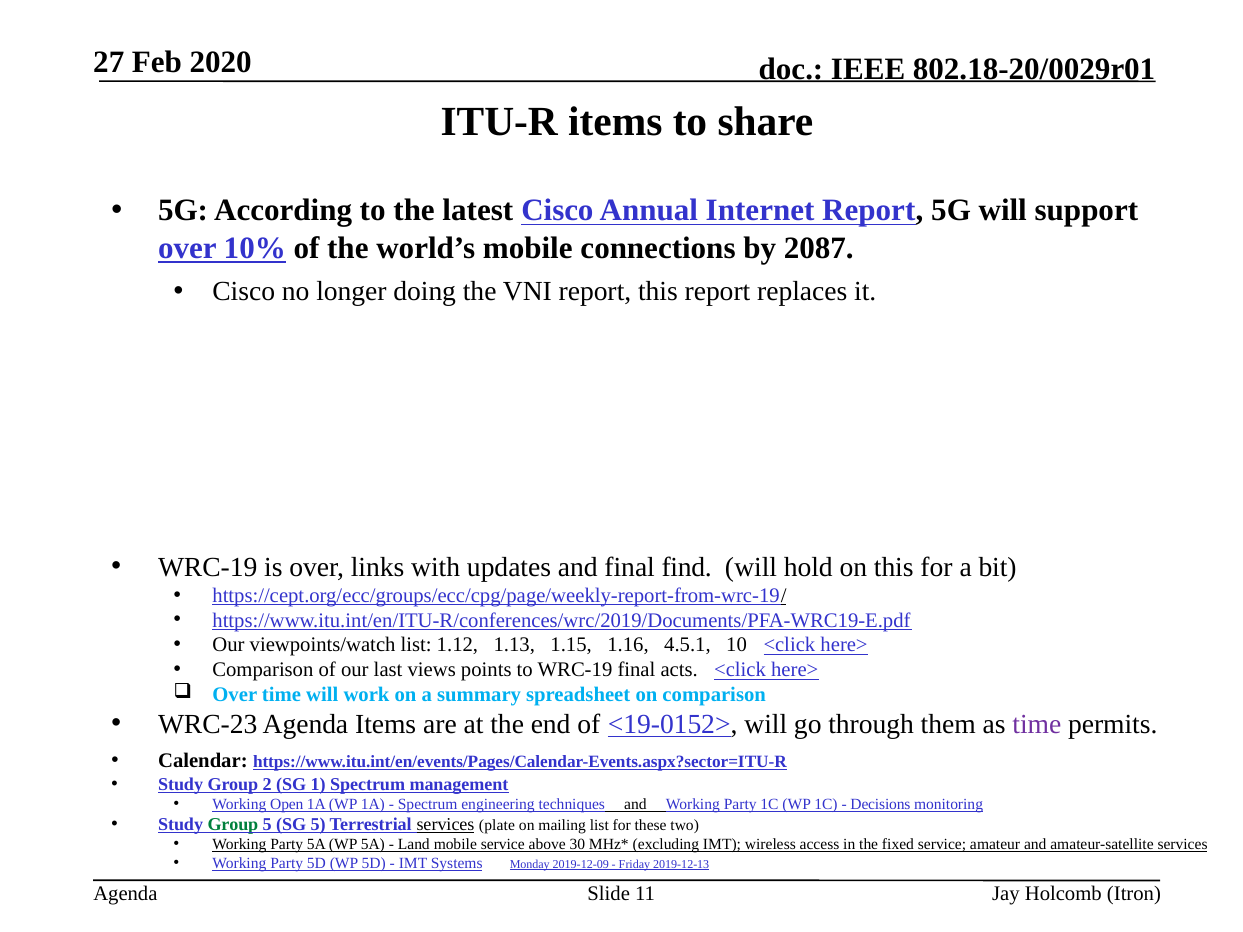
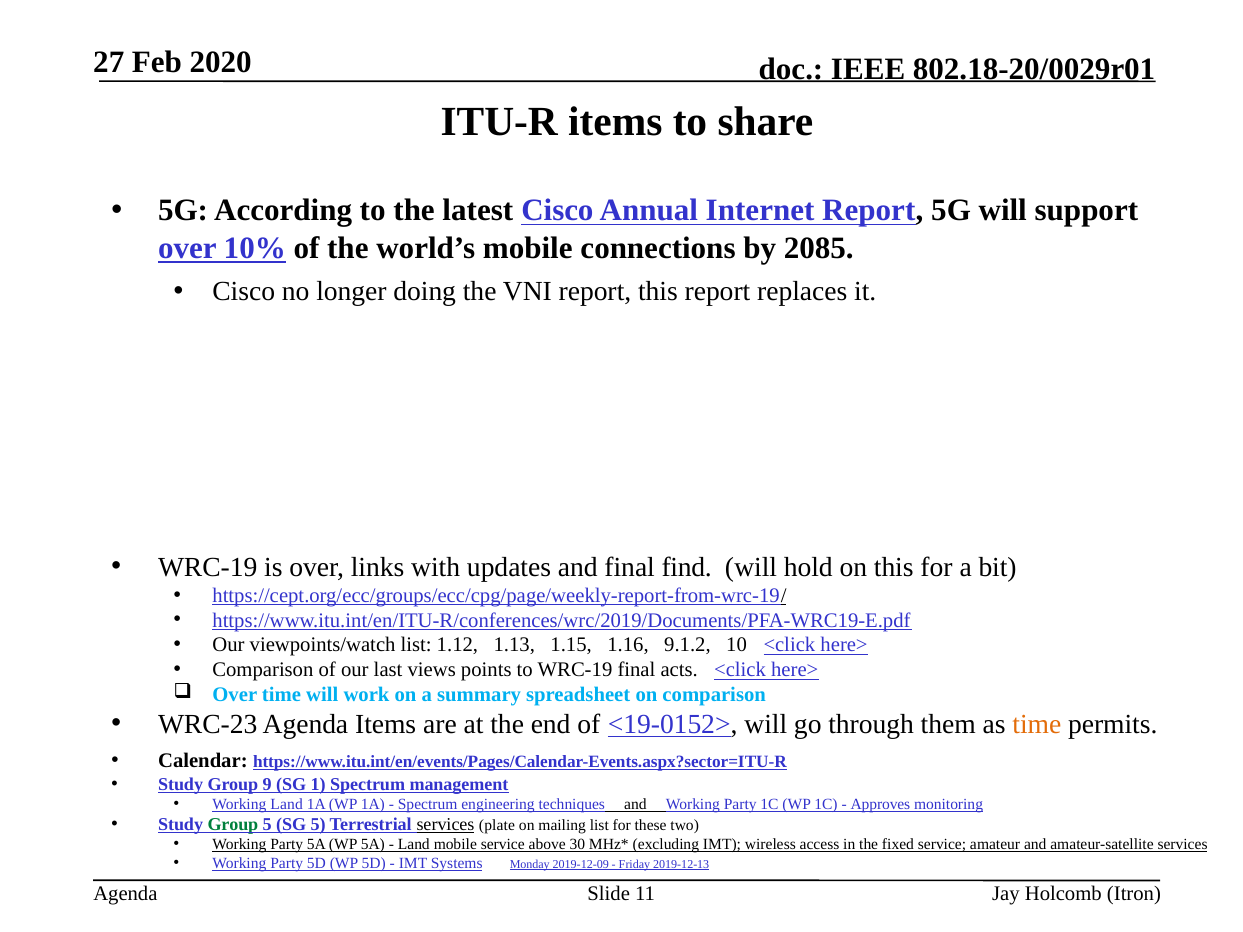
2087: 2087 -> 2085
4.5.1: 4.5.1 -> 9.1.2
time at (1037, 725) colour: purple -> orange
2: 2 -> 9
Working Open: Open -> Land
Decisions: Decisions -> Approves
